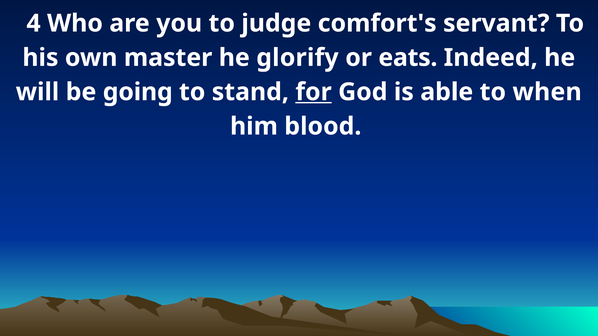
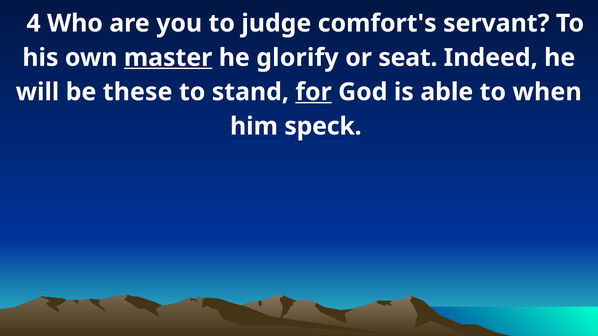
master underline: none -> present
eats: eats -> seat
going: going -> these
blood: blood -> speck
